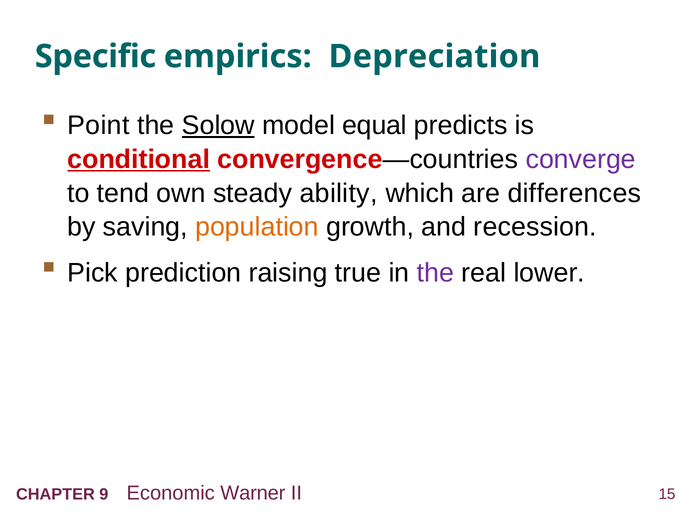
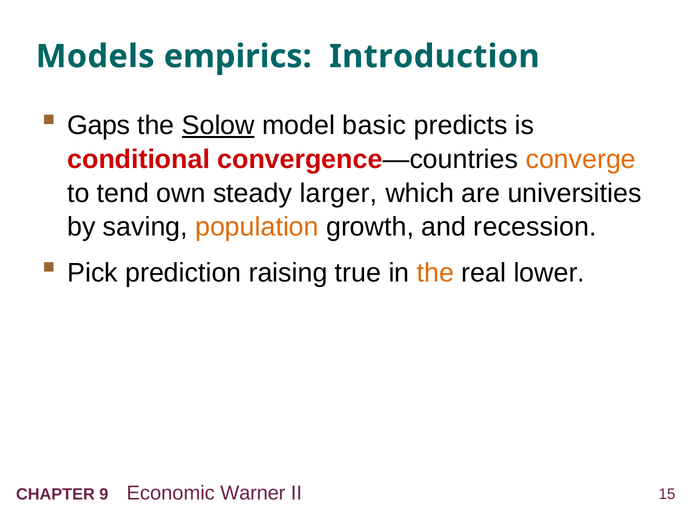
Specific: Specific -> Models
Depreciation: Depreciation -> Introduction
Point: Point -> Gaps
equal: equal -> basic
conditional underline: present -> none
converge colour: purple -> orange
ability: ability -> larger
differences: differences -> universities
the at (435, 273) colour: purple -> orange
